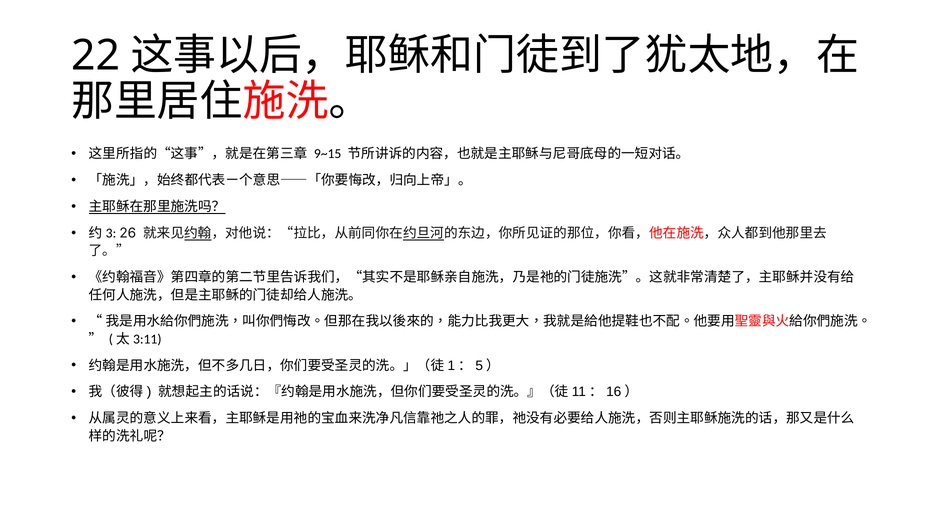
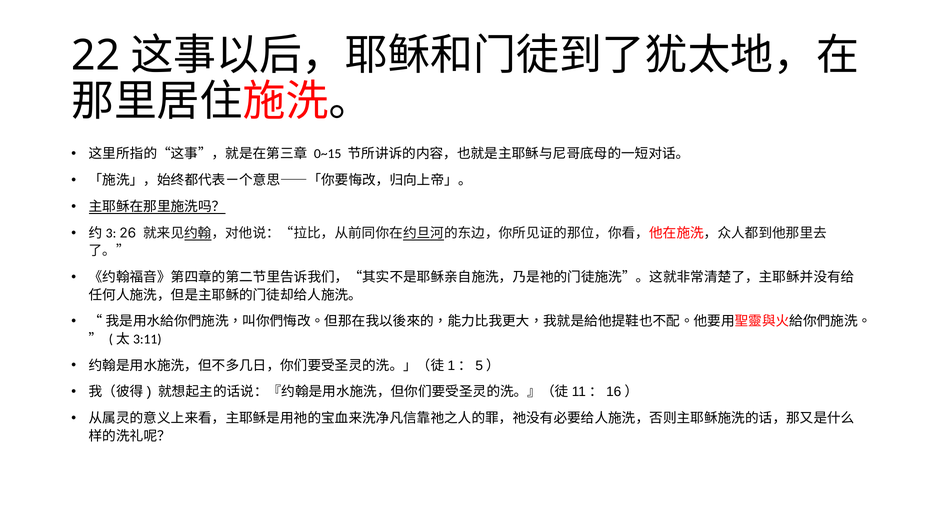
9~15: 9~15 -> 0~15
